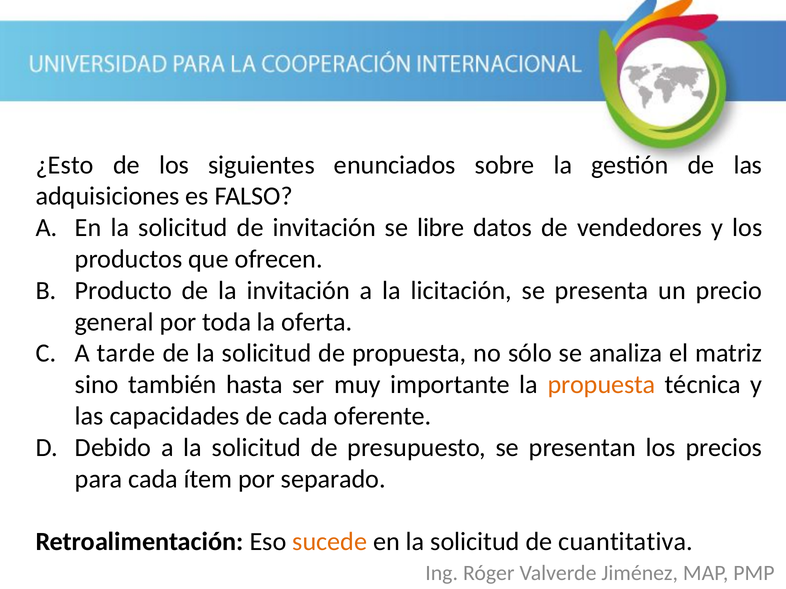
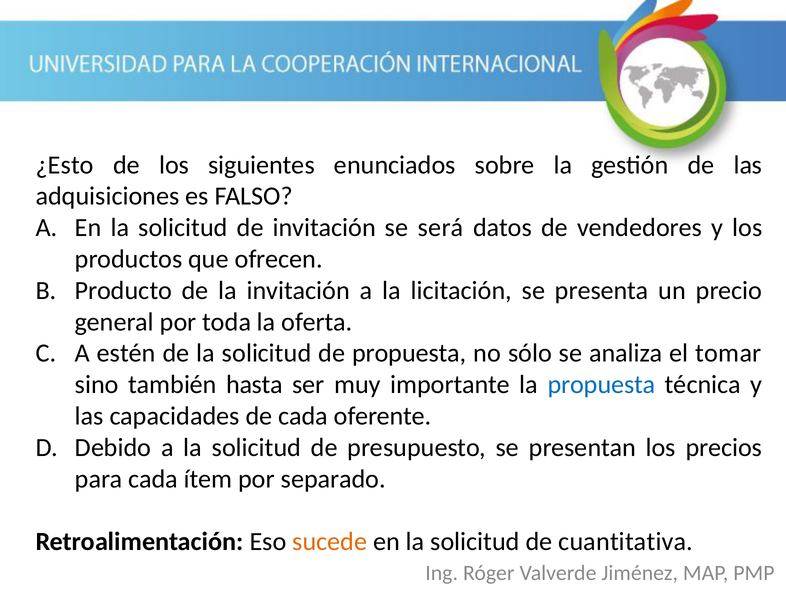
libre: libre -> será
tarde: tarde -> estén
matriz: matriz -> tomar
propuesta at (602, 385) colour: orange -> blue
